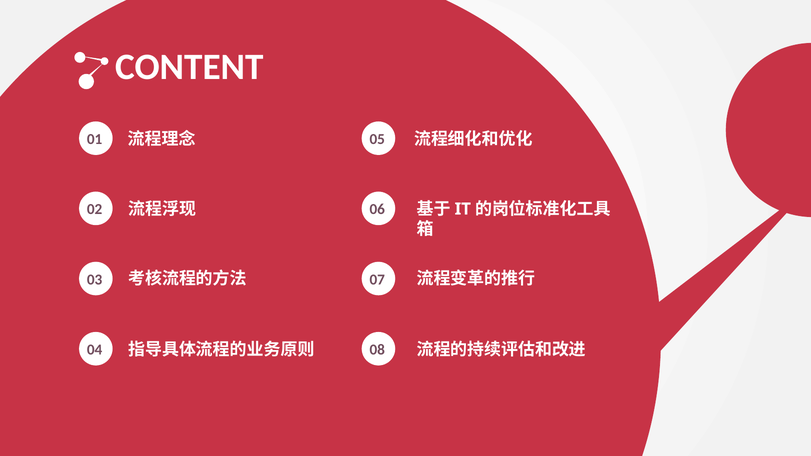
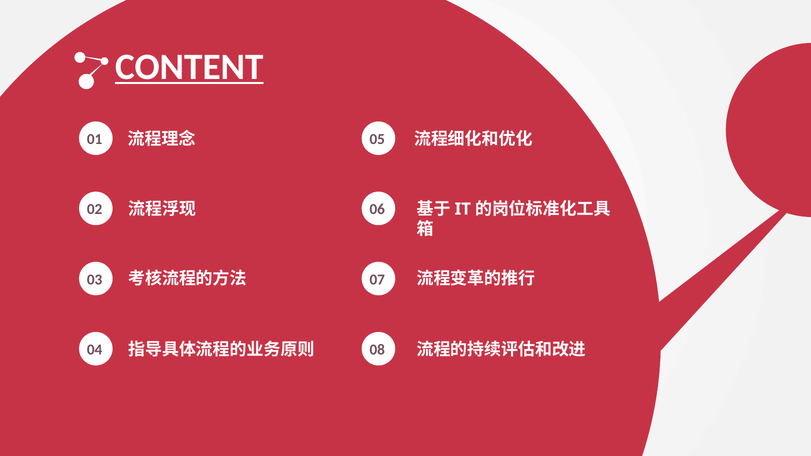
CONTENT underline: none -> present
